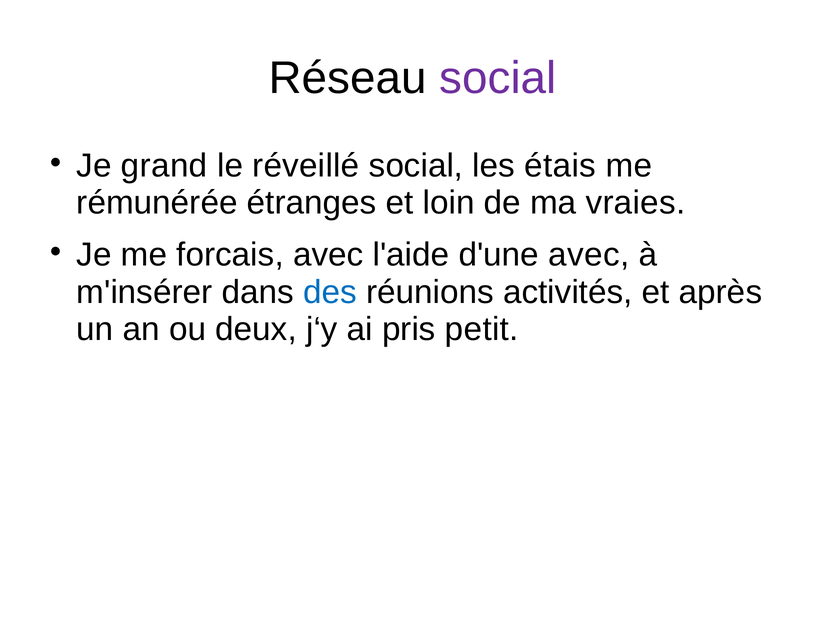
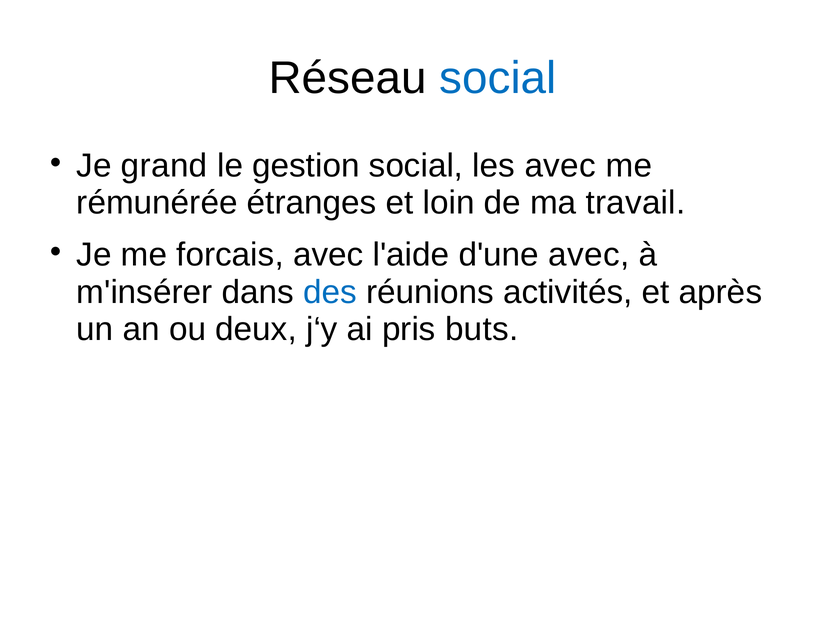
social at (498, 78) colour: purple -> blue
réveillé: réveillé -> gestion
les étais: étais -> avec
vraies: vraies -> travail
petit: petit -> buts
